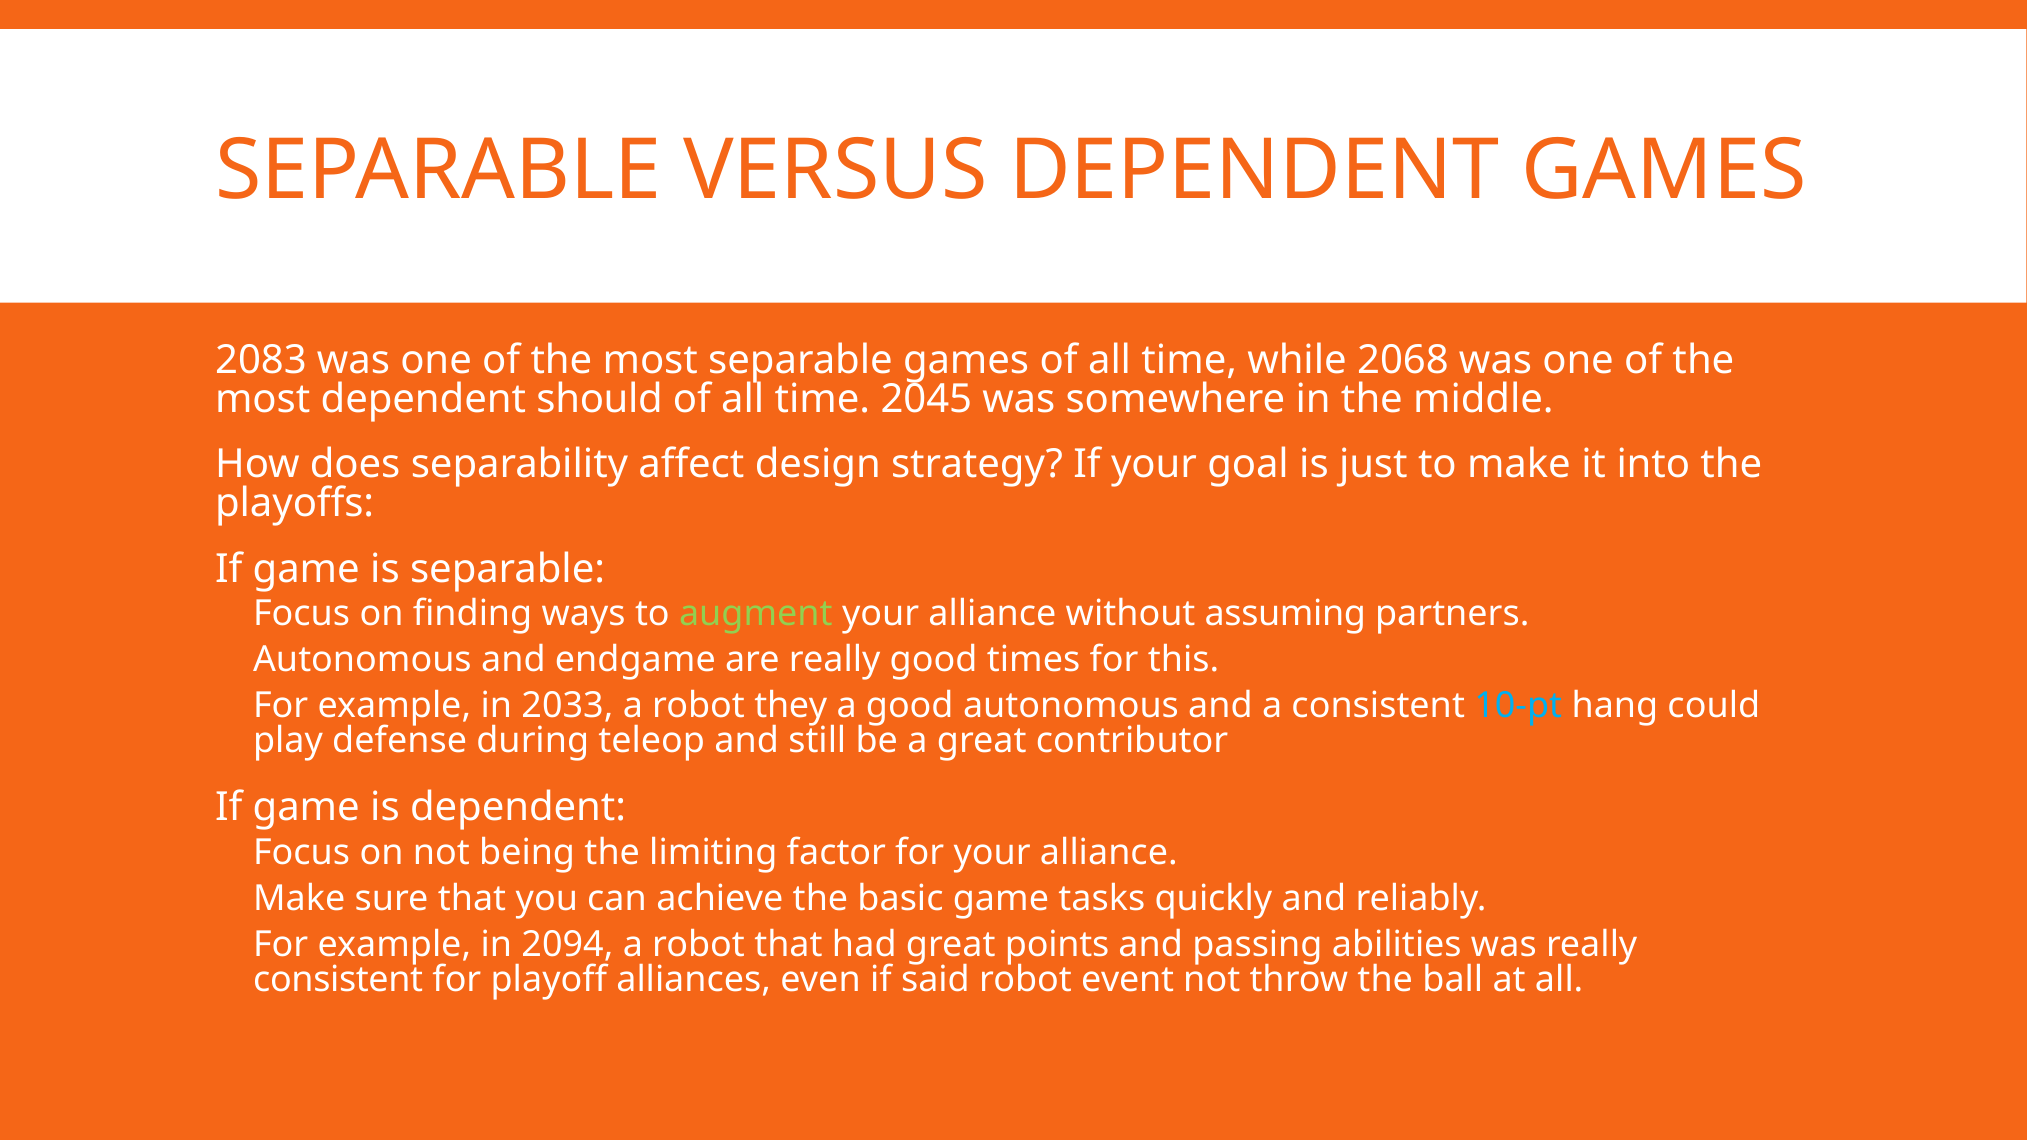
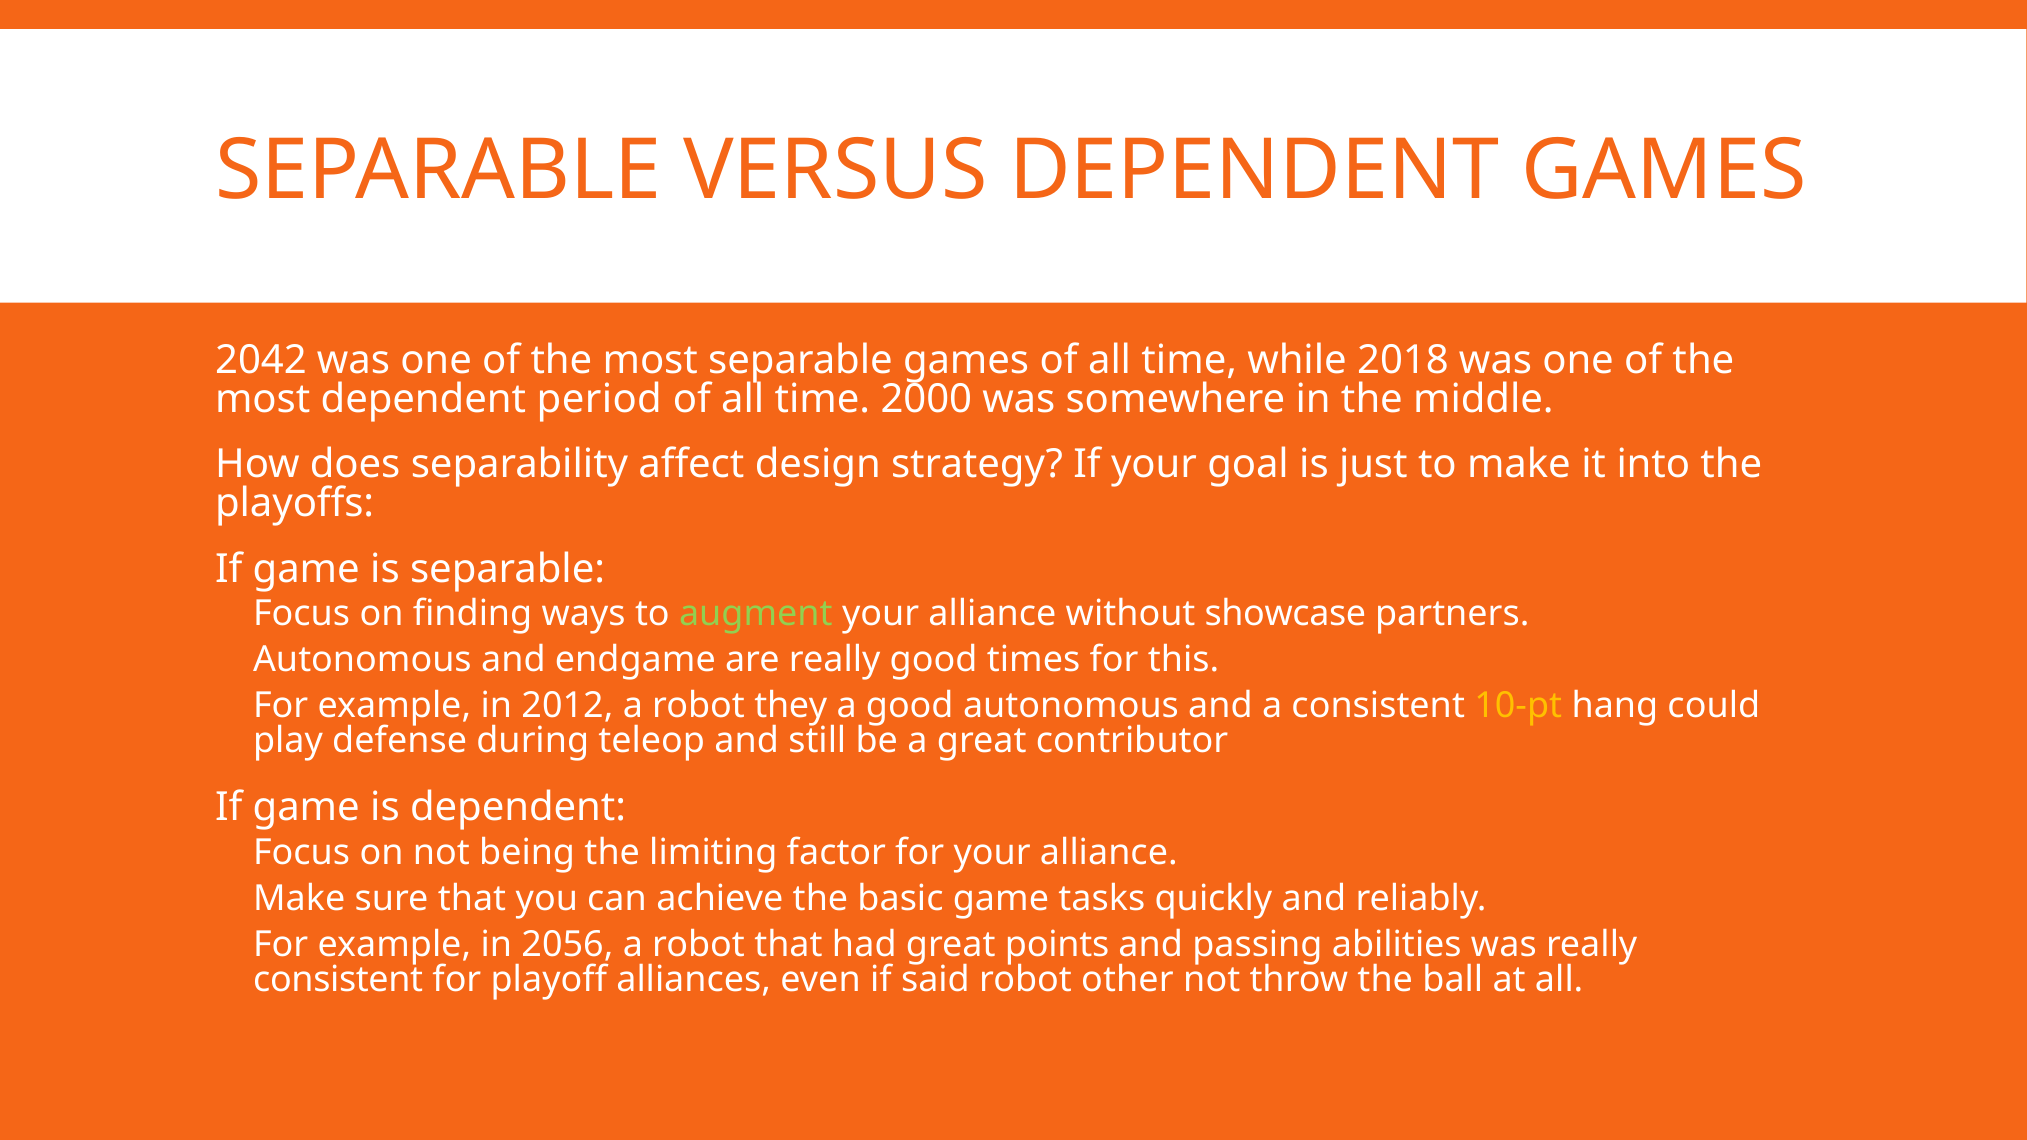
2083: 2083 -> 2042
2068: 2068 -> 2018
should: should -> period
2045: 2045 -> 2000
assuming: assuming -> showcase
2033: 2033 -> 2012
10-pt colour: light blue -> yellow
2094: 2094 -> 2056
event: event -> other
